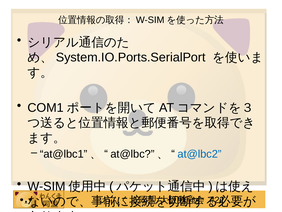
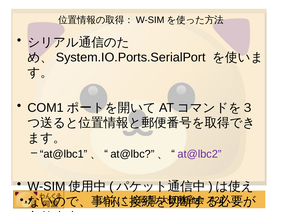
at@lbc2 colour: blue -> purple
